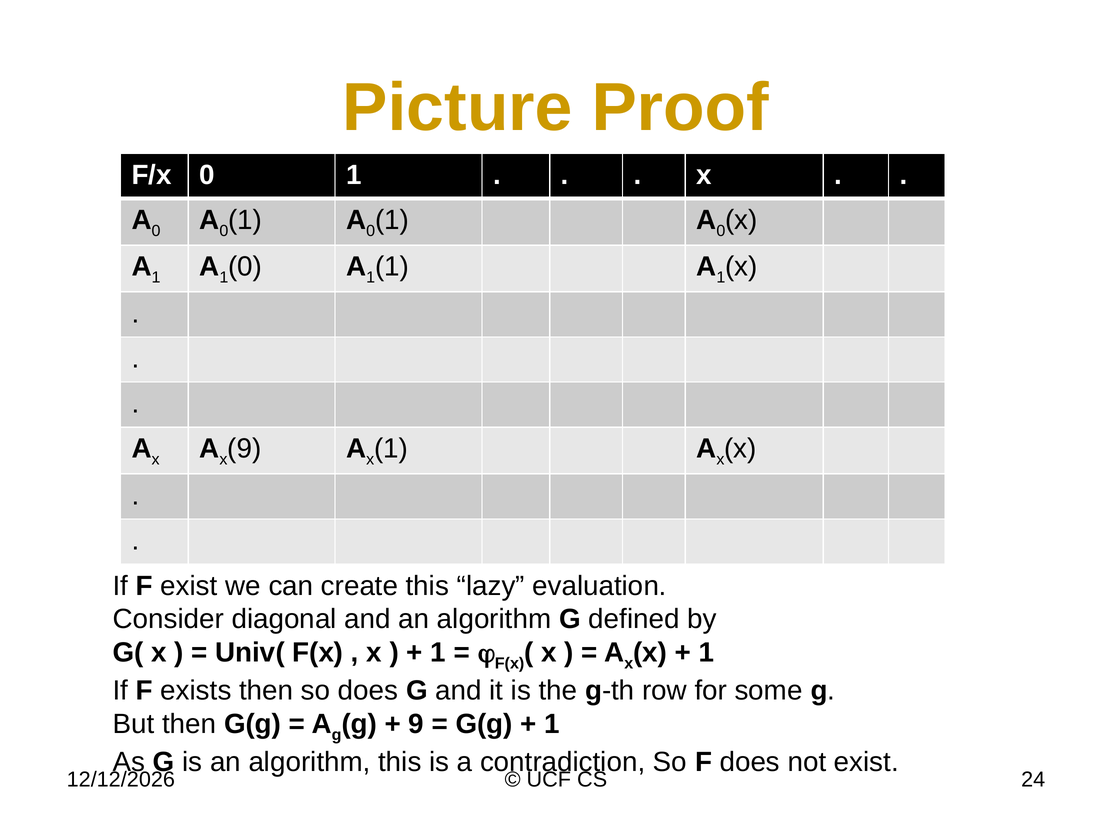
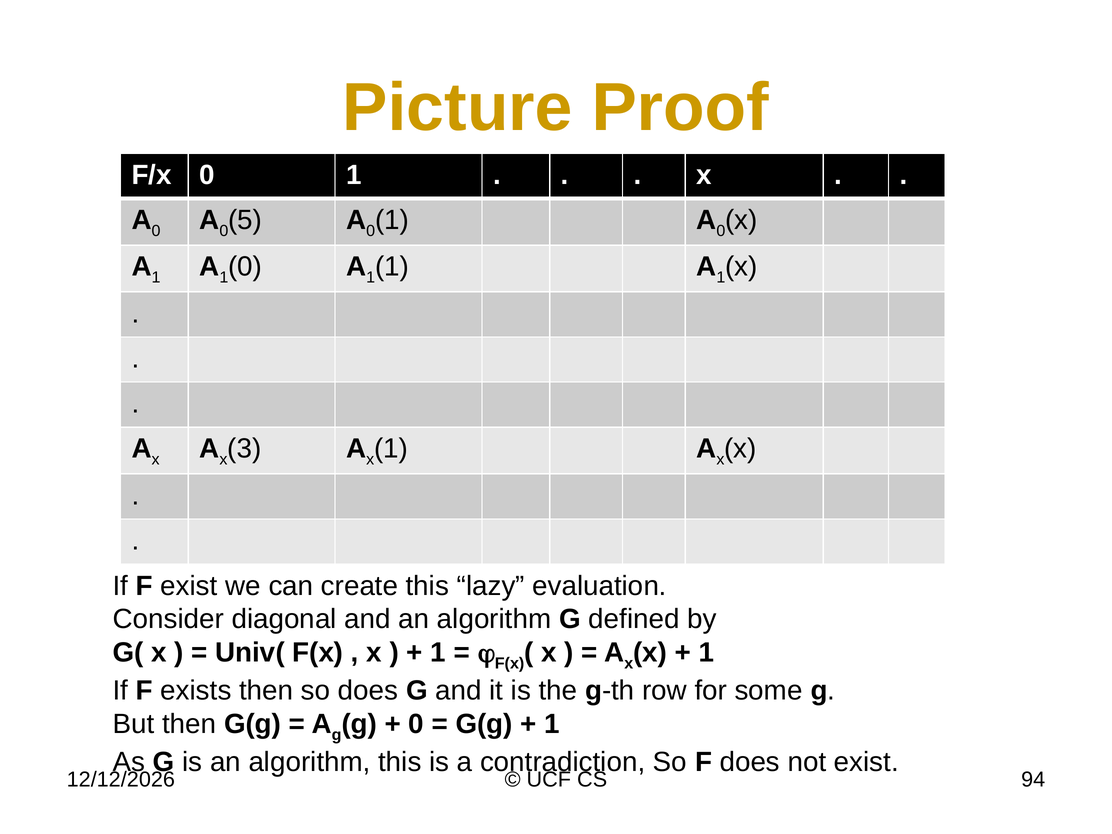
0 A 0 1: 1 -> 5
x 9: 9 -> 3
9 at (416, 724): 9 -> 0
24: 24 -> 94
